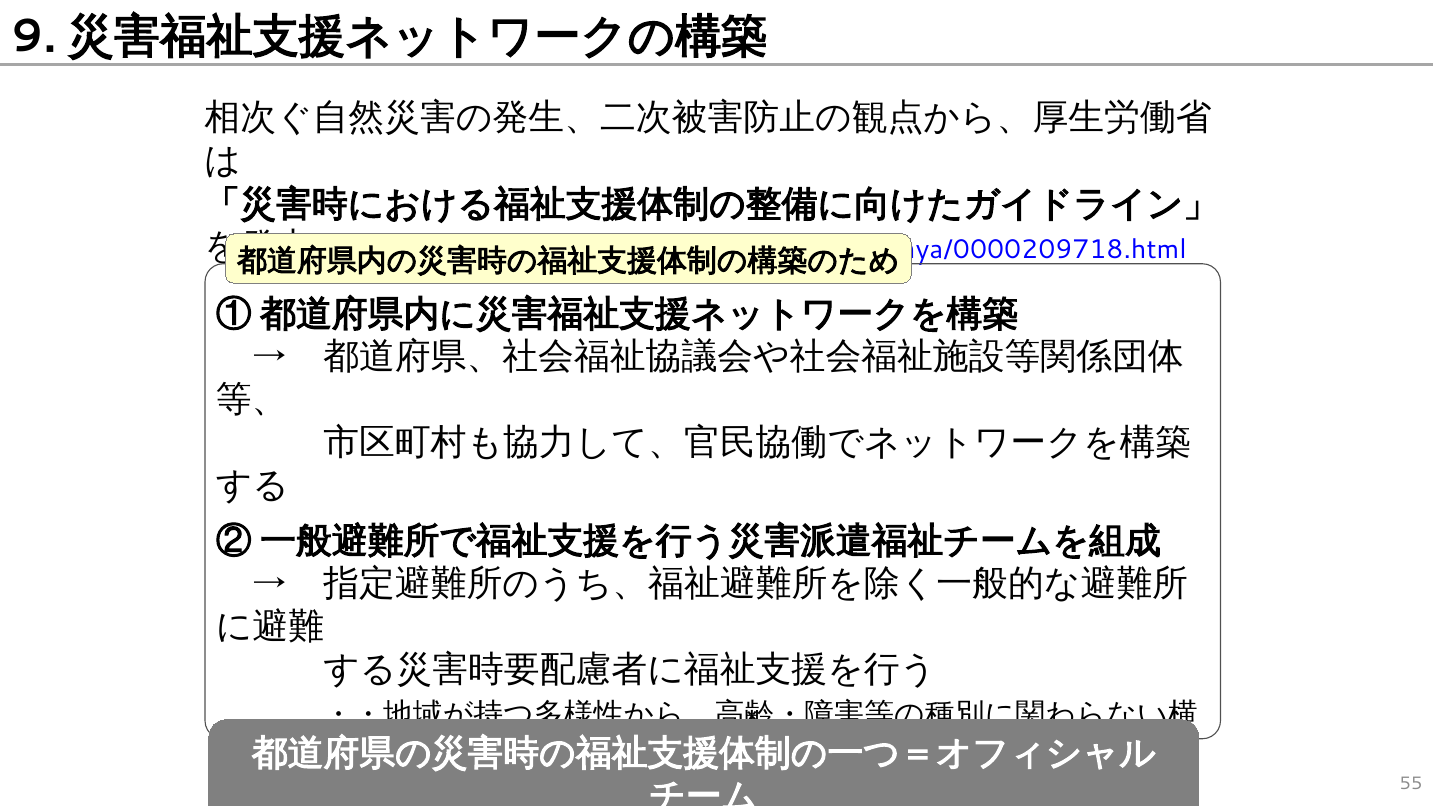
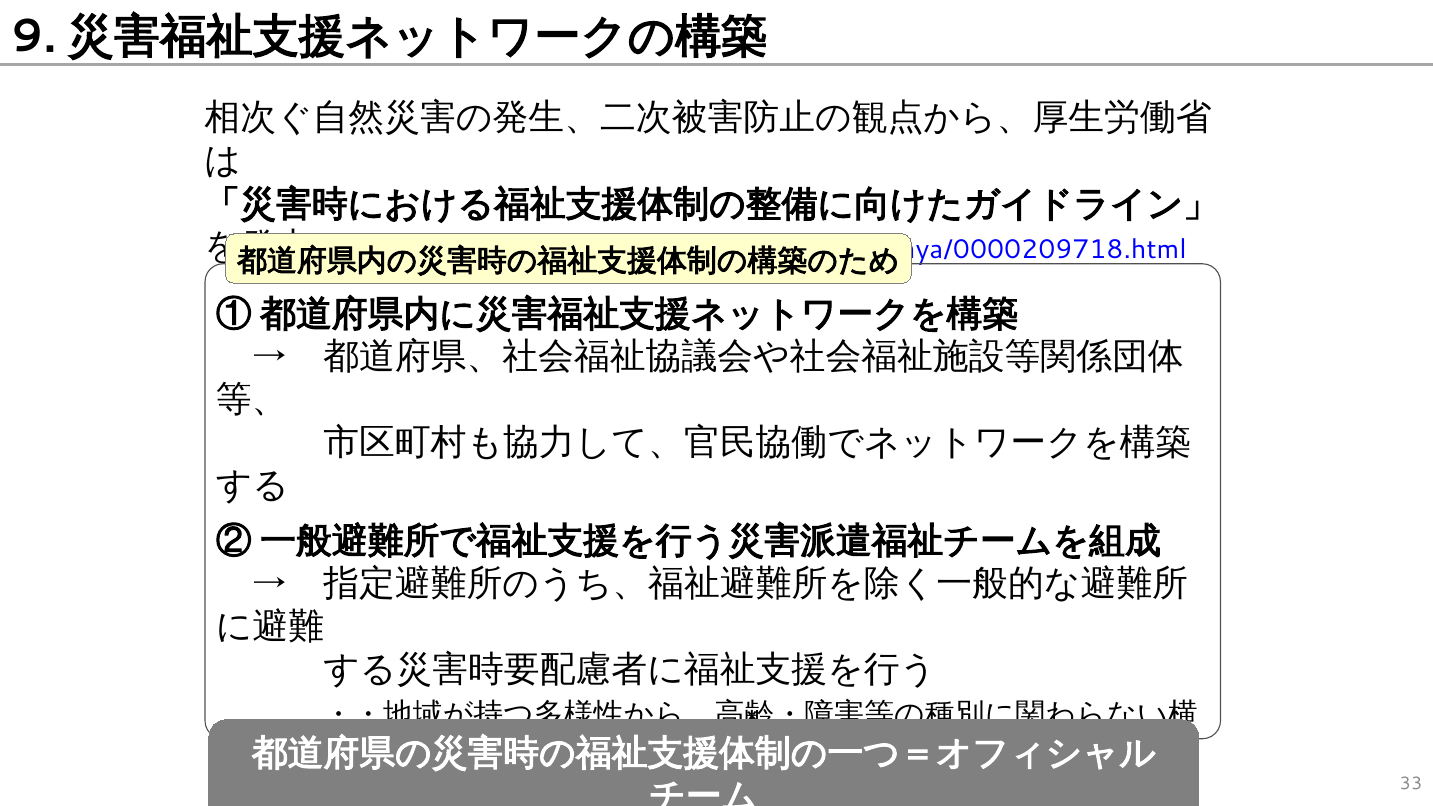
55: 55 -> 33
